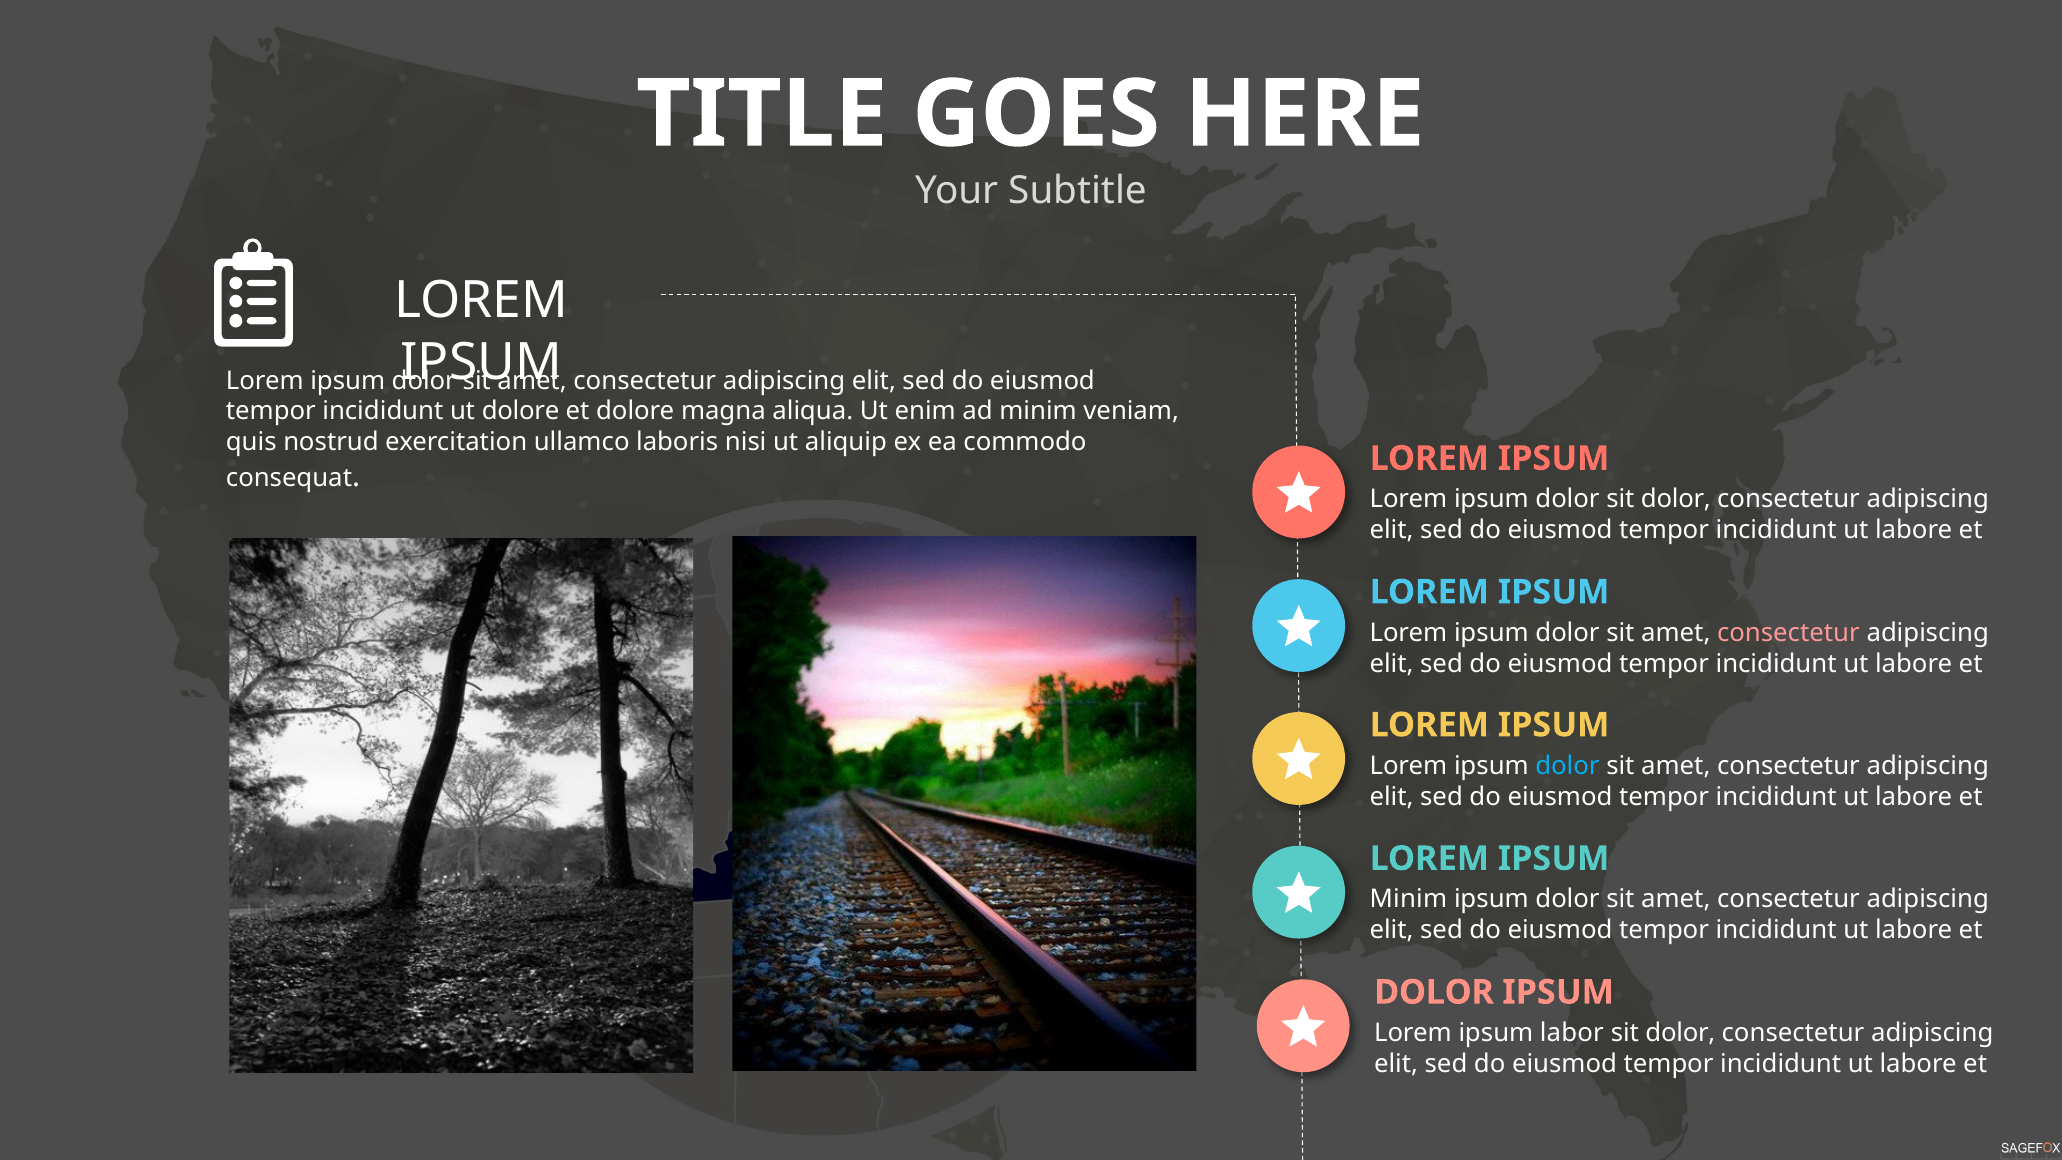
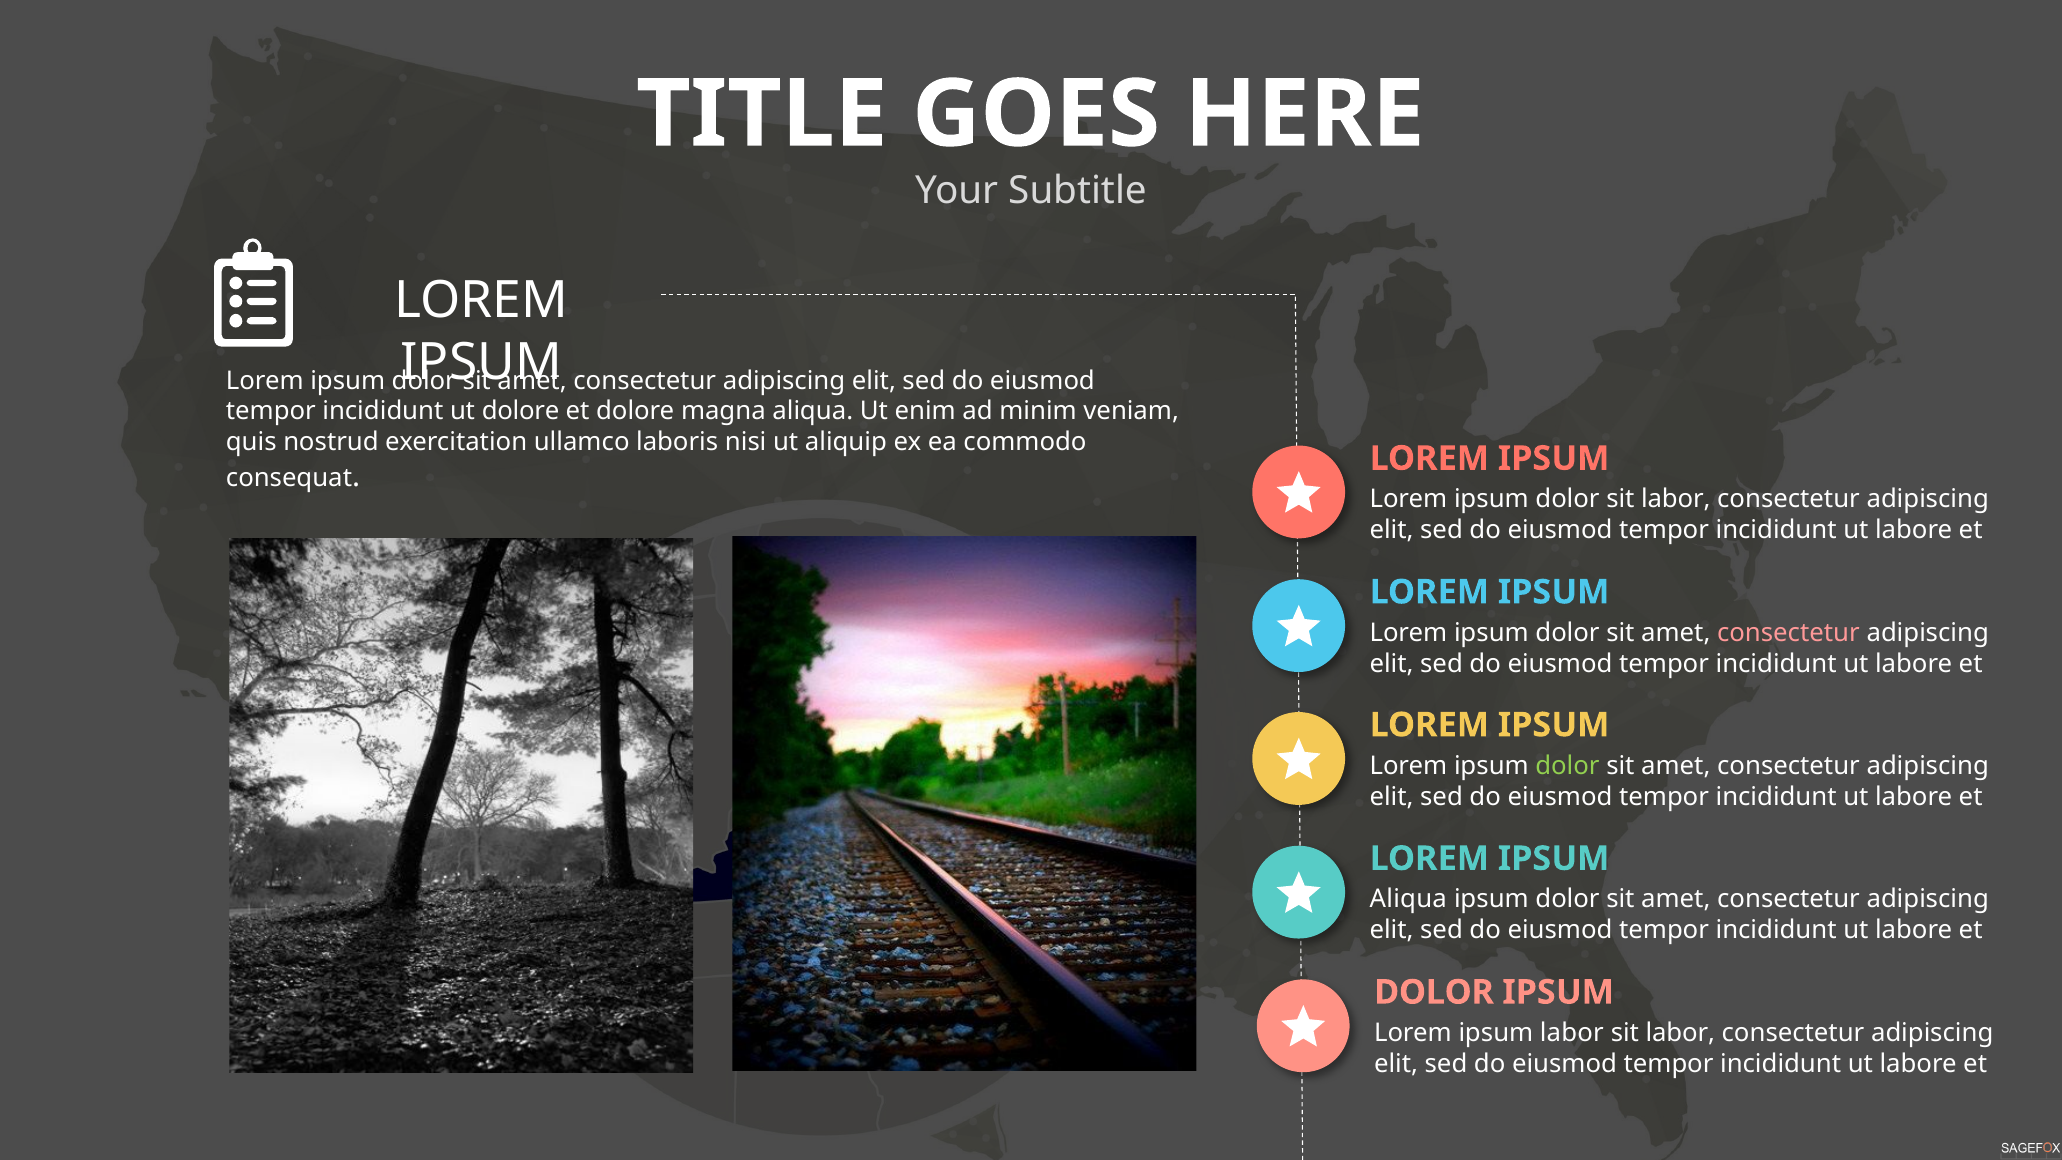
dolor sit dolor: dolor -> labor
dolor at (1567, 766) colour: light blue -> light green
Minim at (1408, 899): Minim -> Aliqua
dolor at (1680, 1033): dolor -> labor
